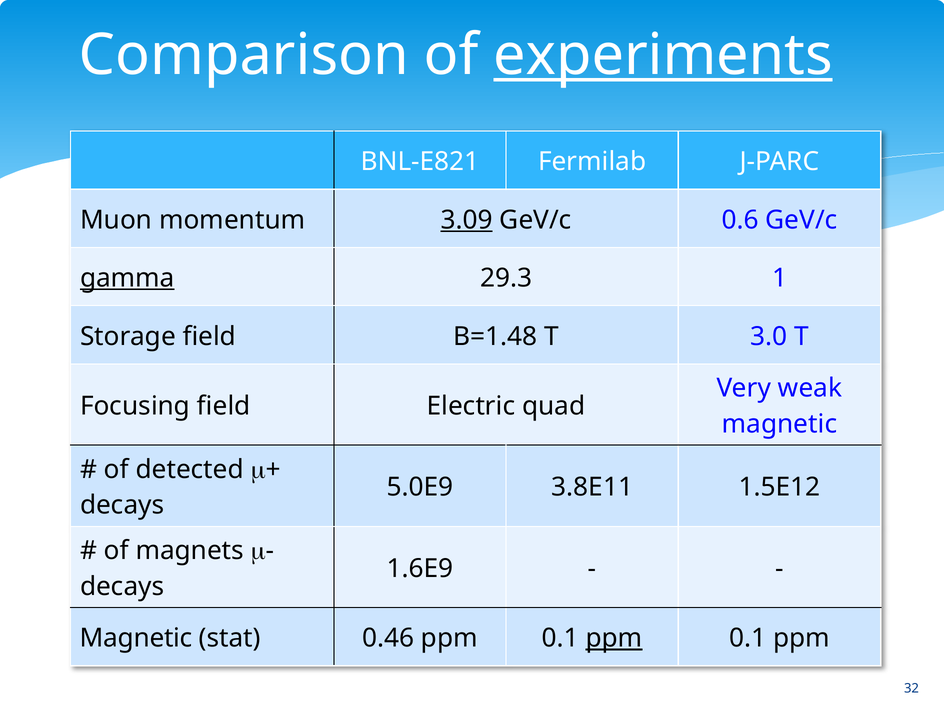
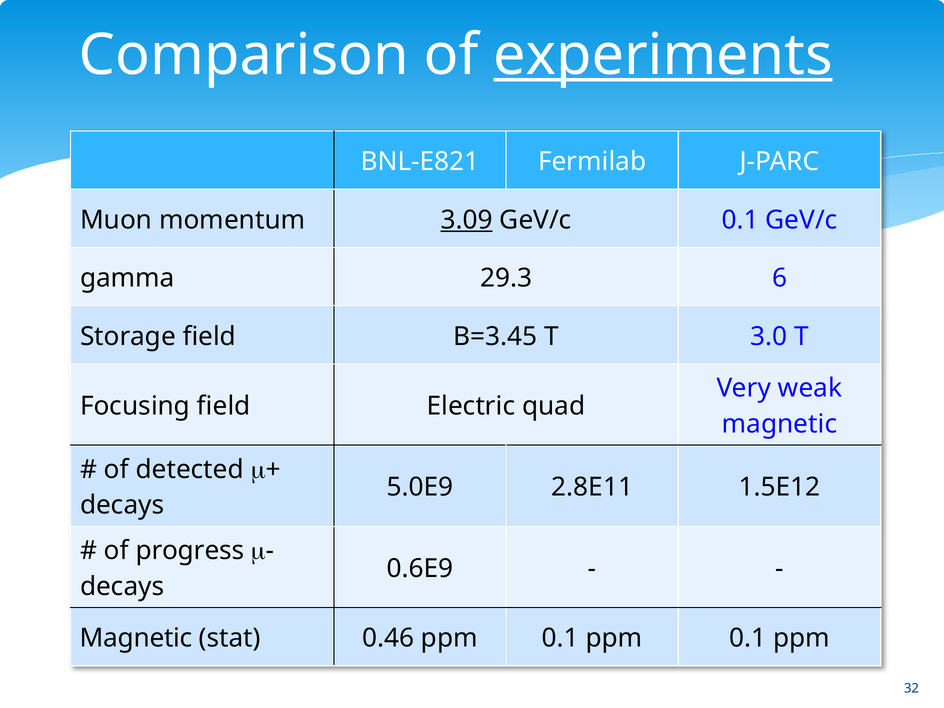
GeV/c 0.6: 0.6 -> 0.1
gamma underline: present -> none
1: 1 -> 6
B=1.48: B=1.48 -> B=3.45
3.8E11: 3.8E11 -> 2.8E11
magnets: magnets -> progress
1.6E9: 1.6E9 -> 0.6E9
ppm at (614, 638) underline: present -> none
